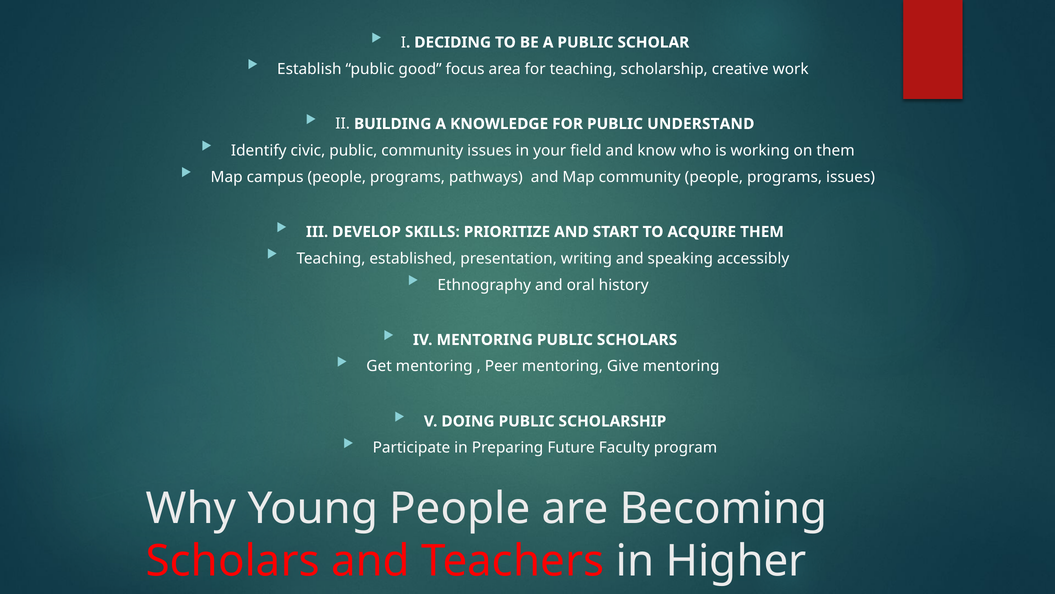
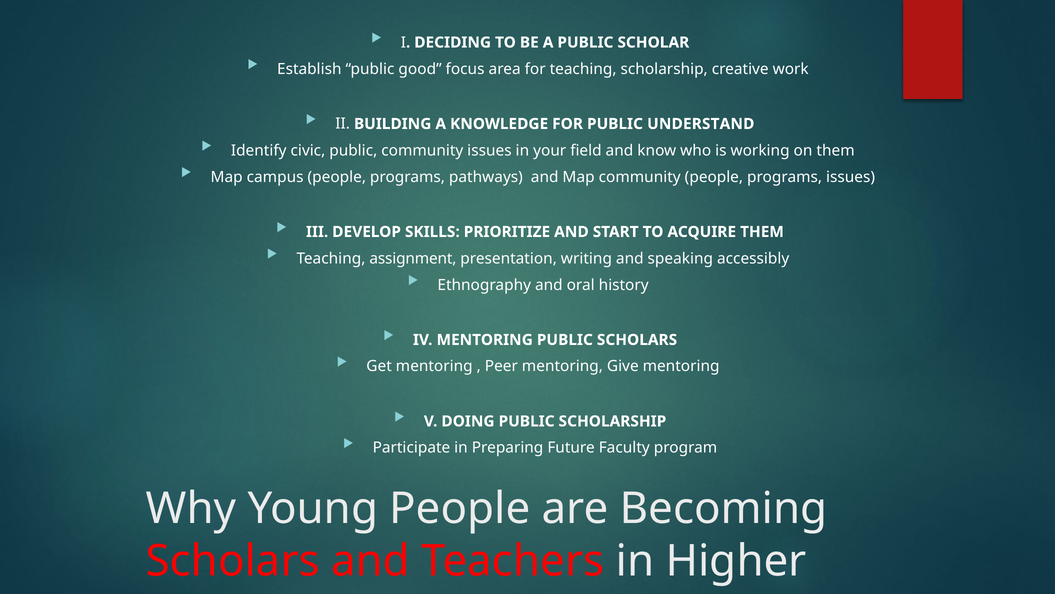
established: established -> assignment
